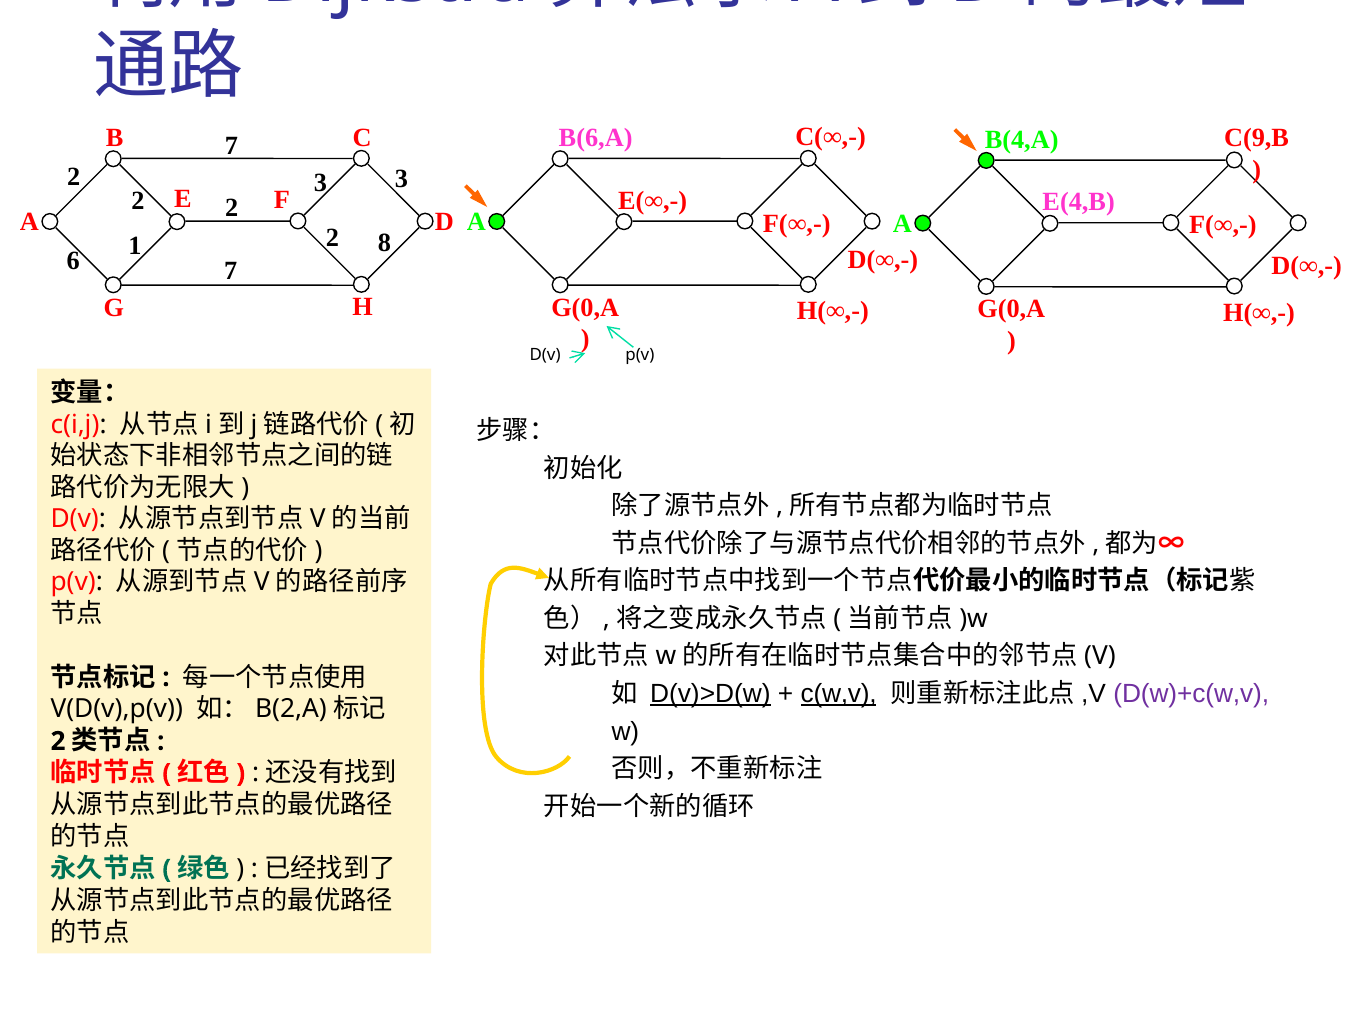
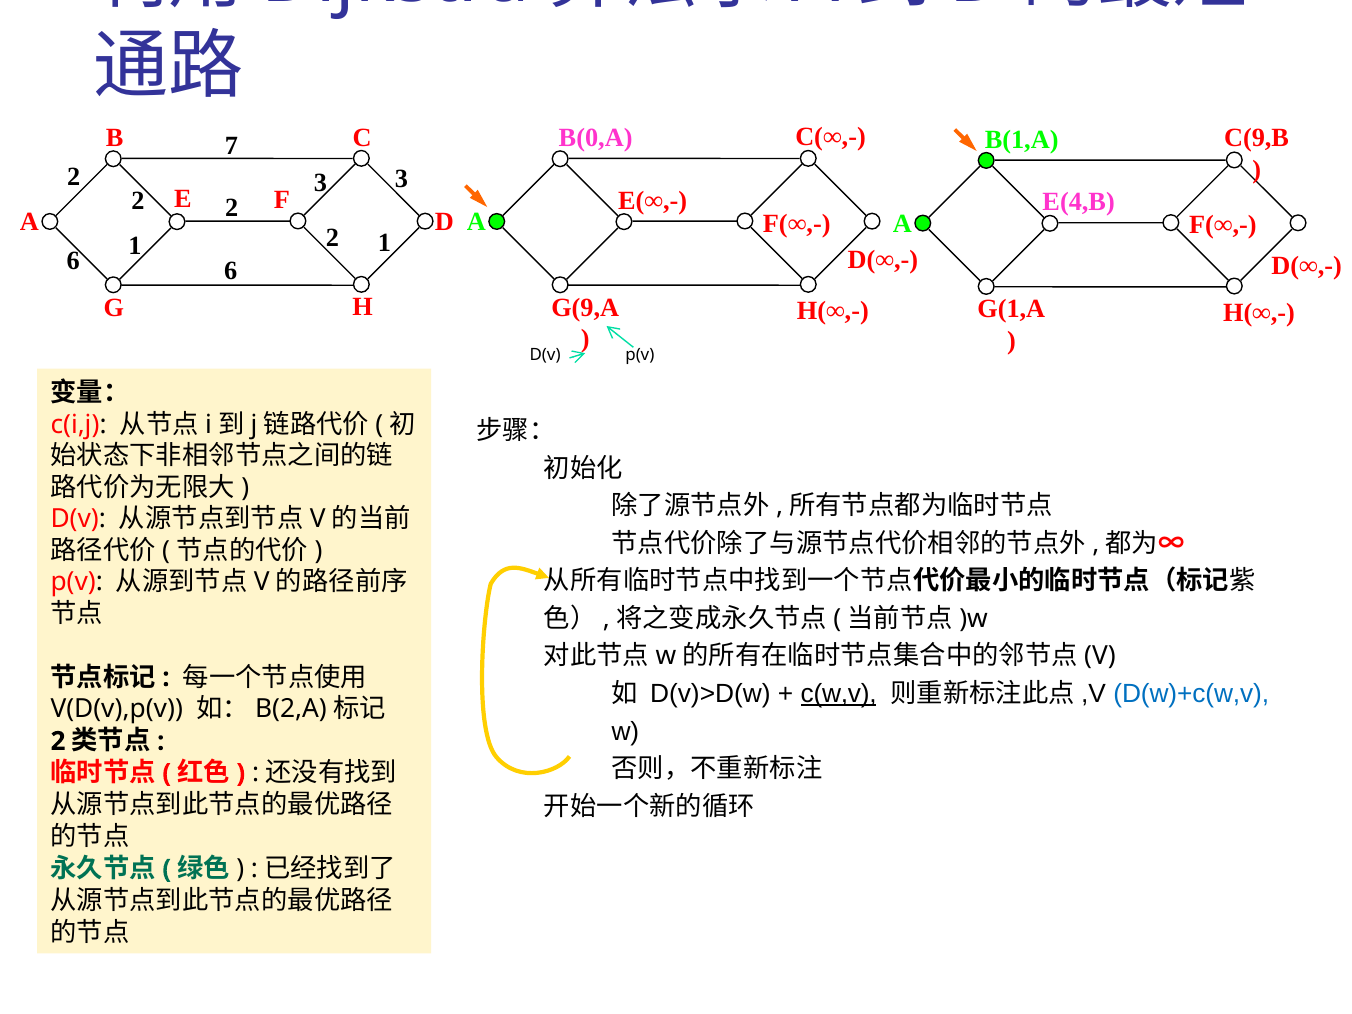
B(6,A: B(6,A -> B(0,A
B(4,A: B(4,A -> B(1,A
8 at (385, 243): 8 -> 1
6 7: 7 -> 6
G(0,A at (585, 308): G(0,A -> G(9,A
G(0,A at (1011, 309): G(0,A -> G(1,A
D(v)>D(w underline: present -> none
D(w)+c(w,v colour: purple -> blue
